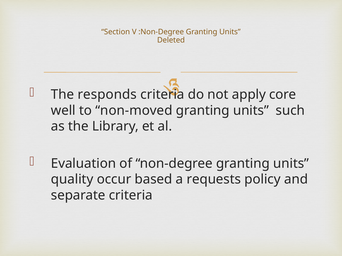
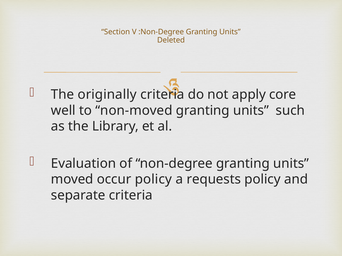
responds: responds -> originally
quality: quality -> moved
occur based: based -> policy
